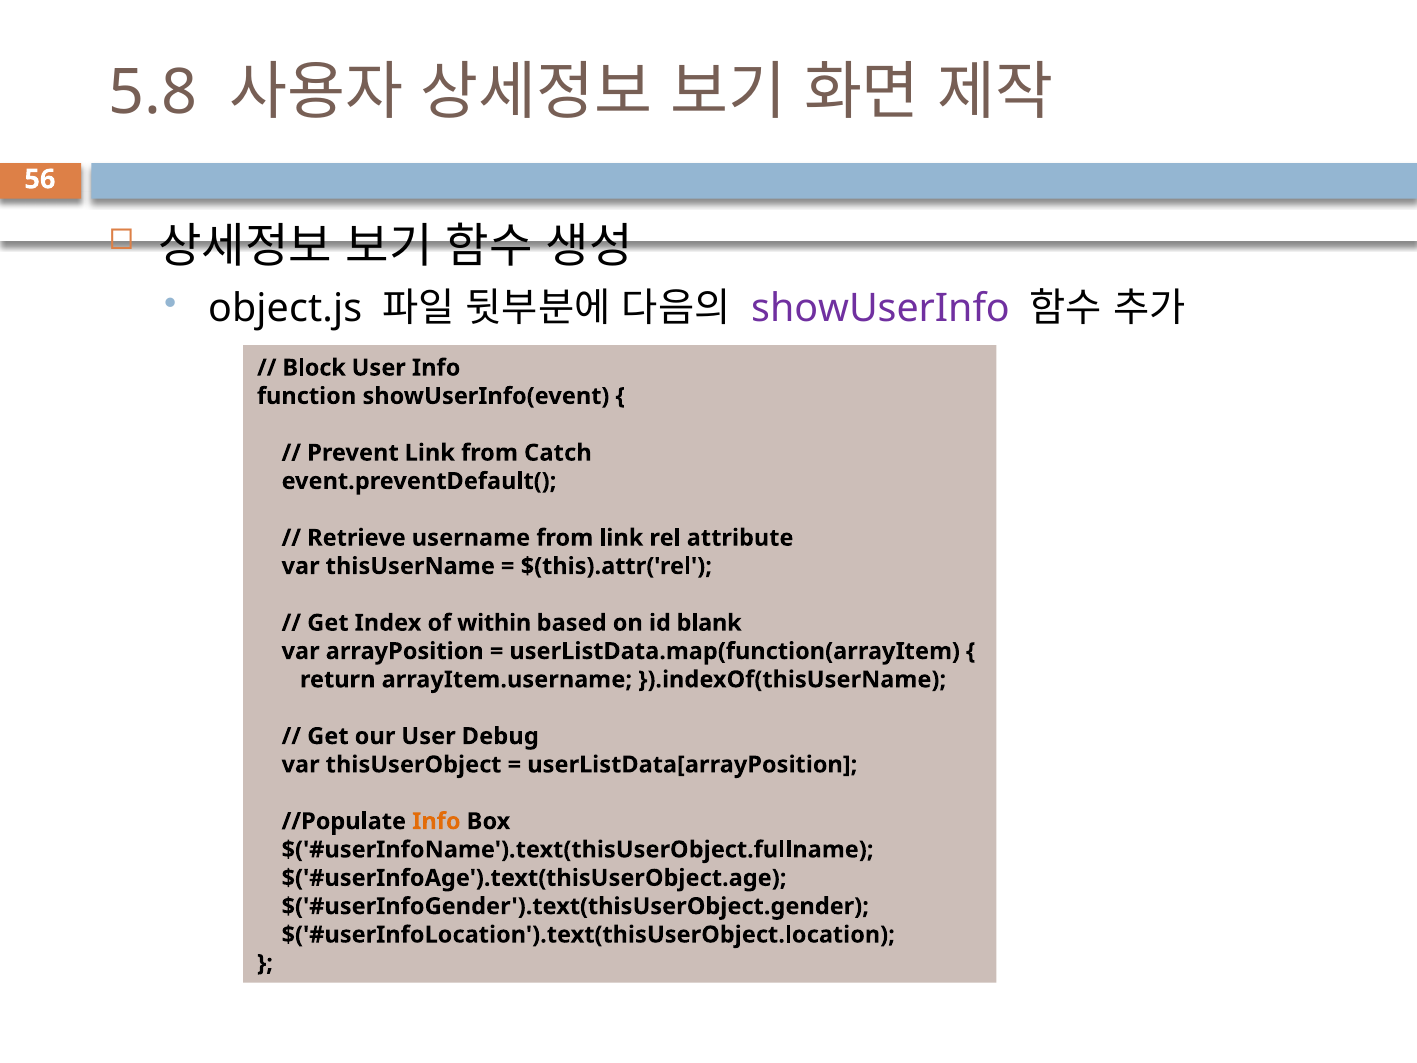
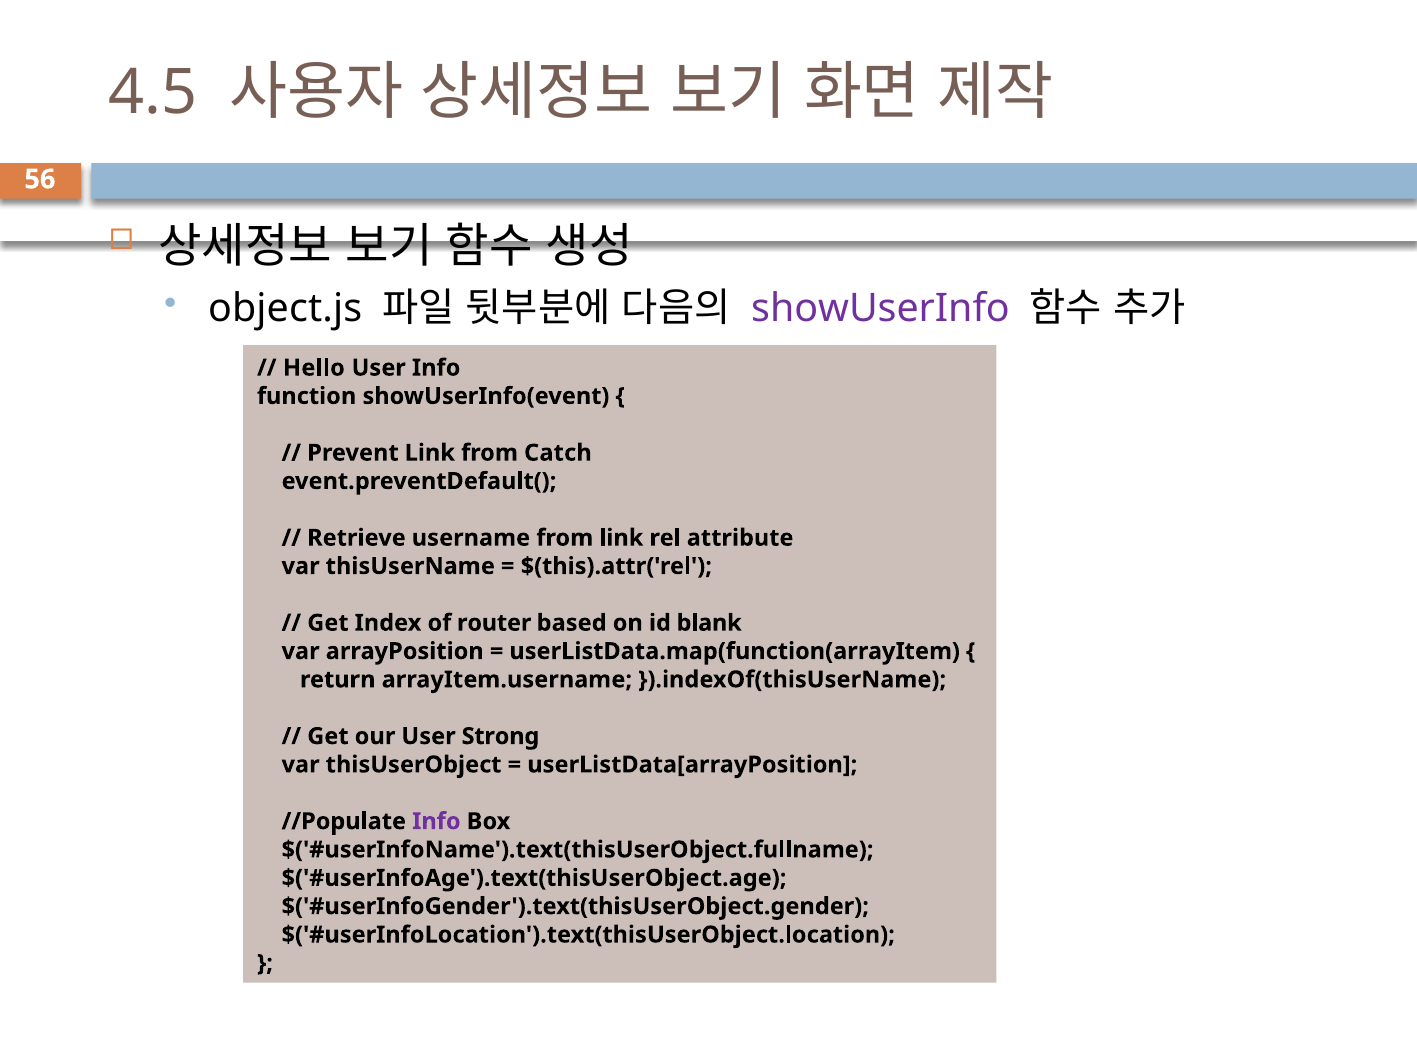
5.8: 5.8 -> 4.5
Block: Block -> Hello
within: within -> router
Debug: Debug -> Strong
Info at (436, 821) colour: orange -> purple
